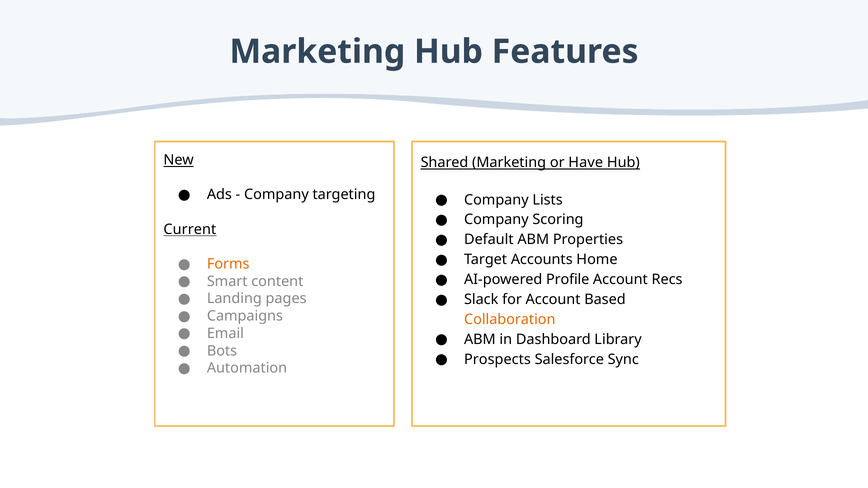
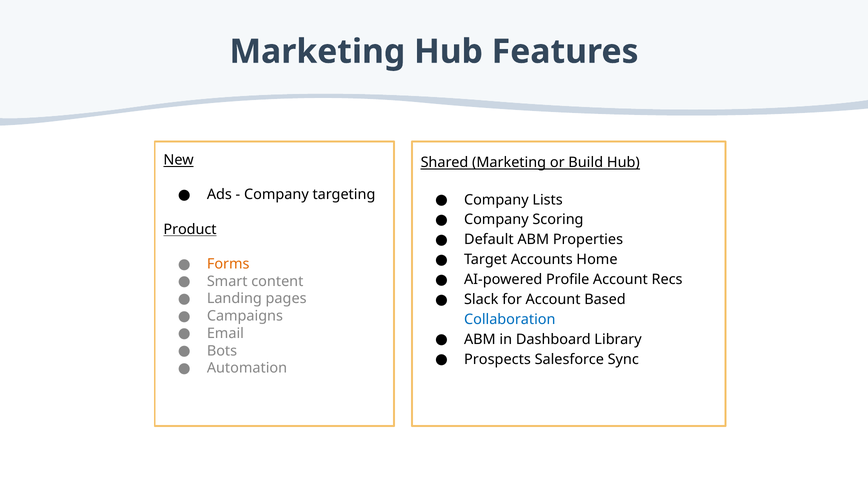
Have: Have -> Build
Current: Current -> Product
Collaboration colour: orange -> blue
